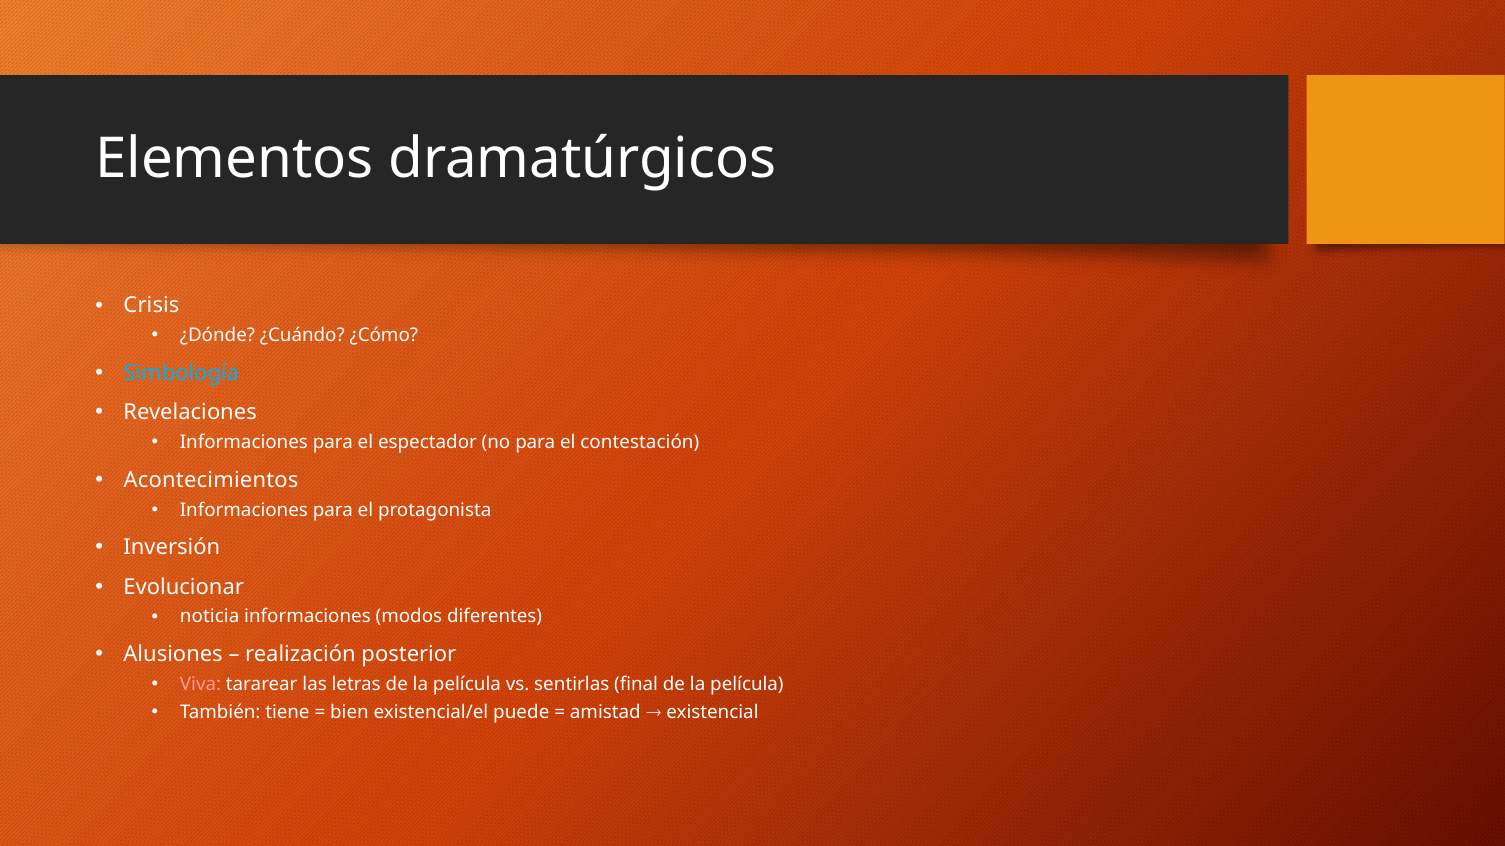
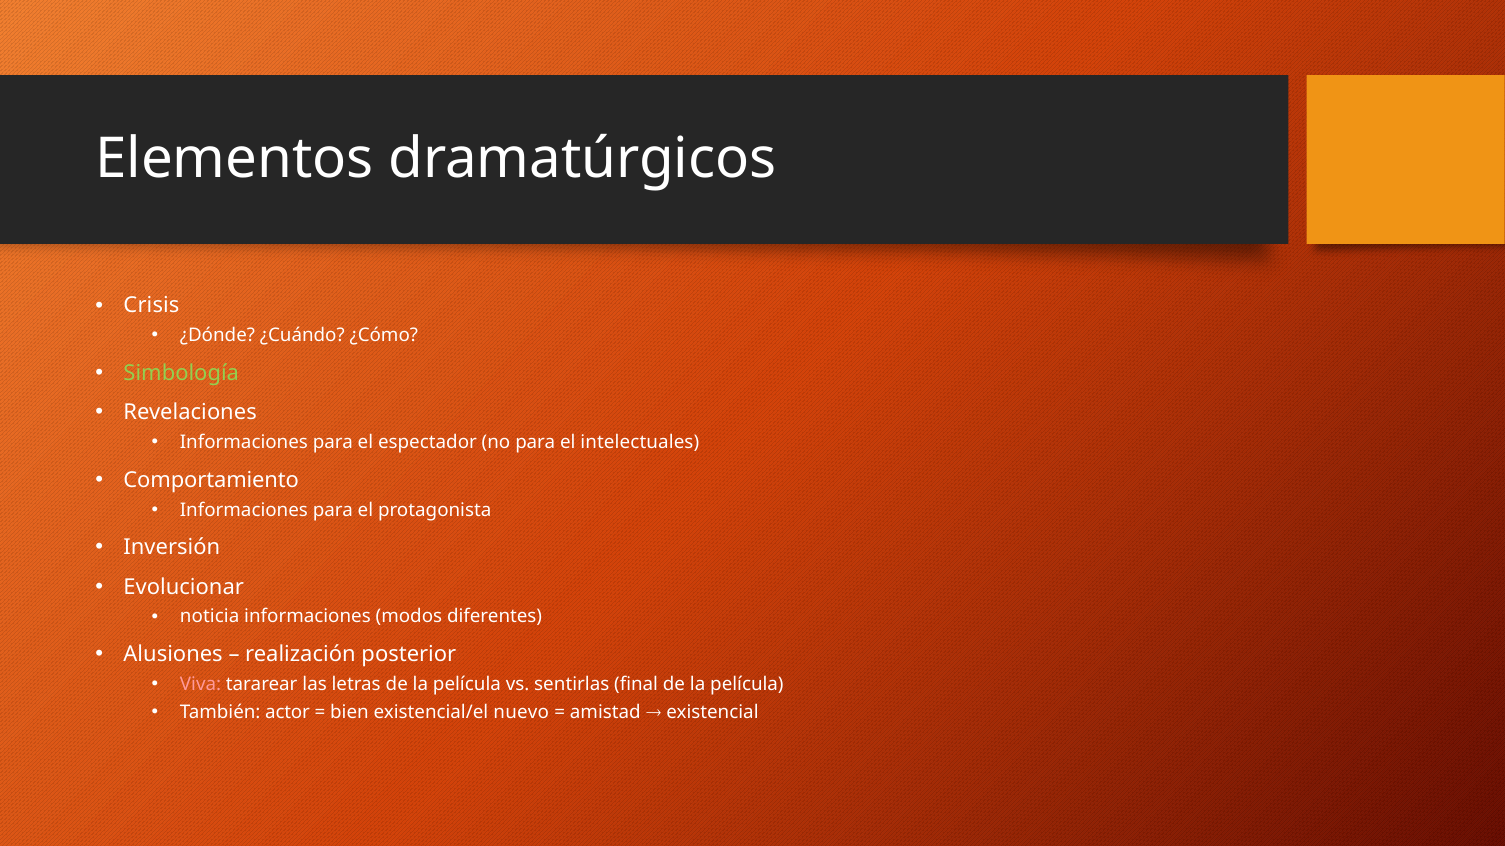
Simbología colour: light blue -> light green
contestación: contestación -> intelectuales
Acontecimientos: Acontecimientos -> Comportamiento
tiene: tiene -> actor
puede: puede -> nuevo
